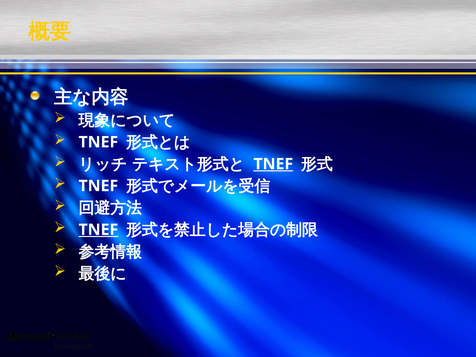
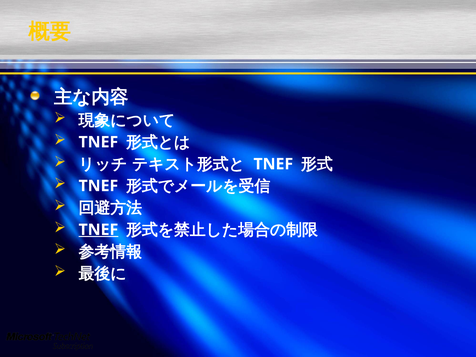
TNEF at (273, 164) underline: present -> none
